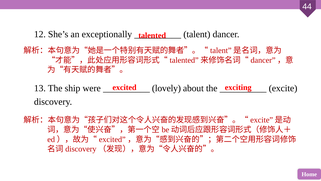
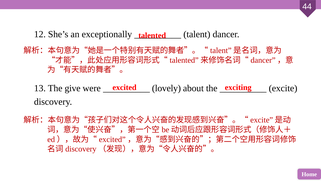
ship: ship -> give
